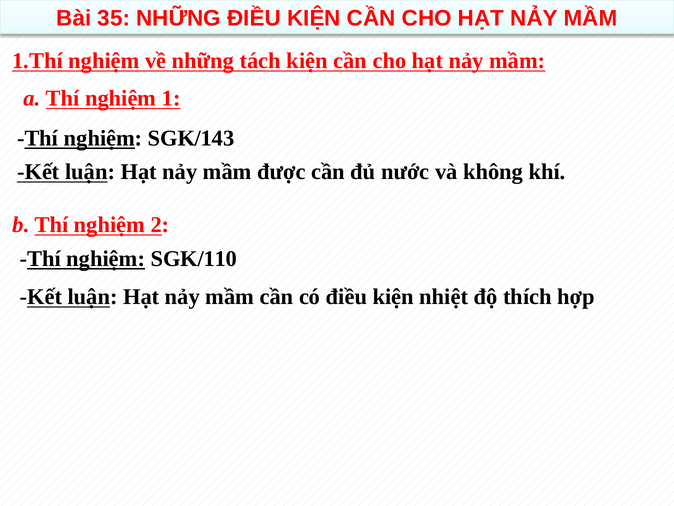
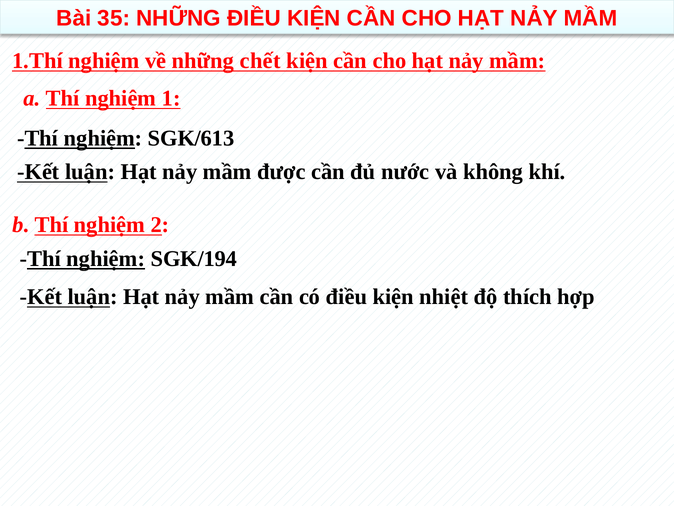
tách: tách -> chết
SGK/143: SGK/143 -> SGK/613
SGK/110: SGK/110 -> SGK/194
